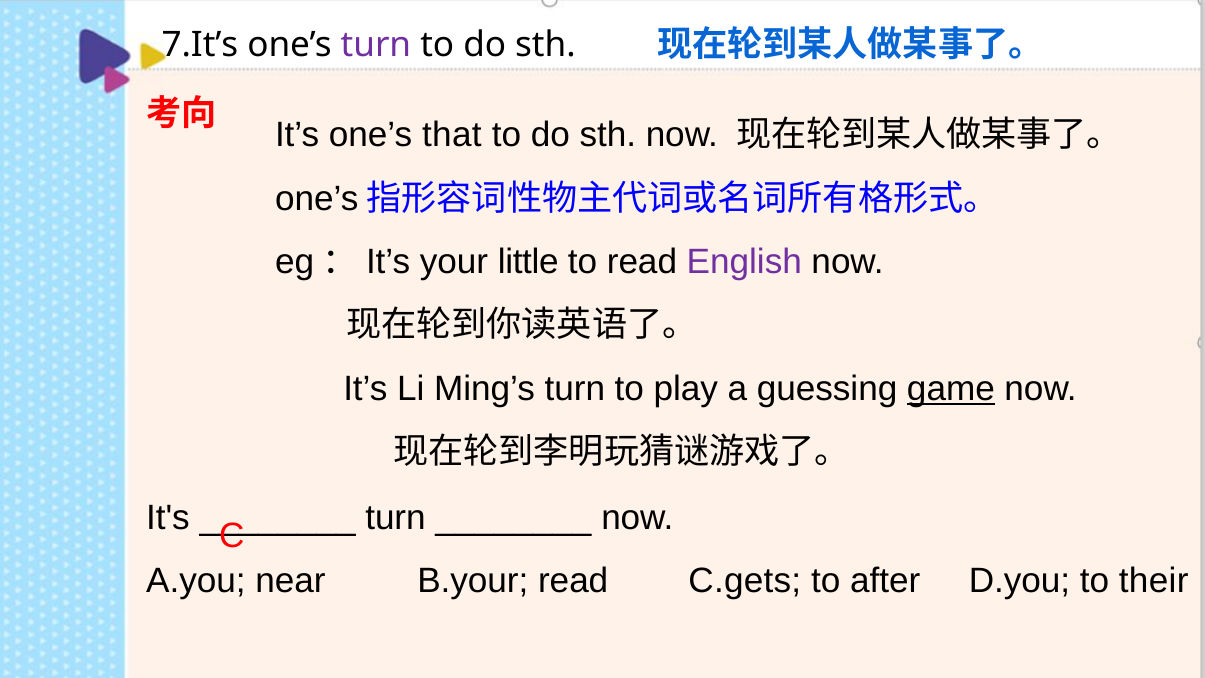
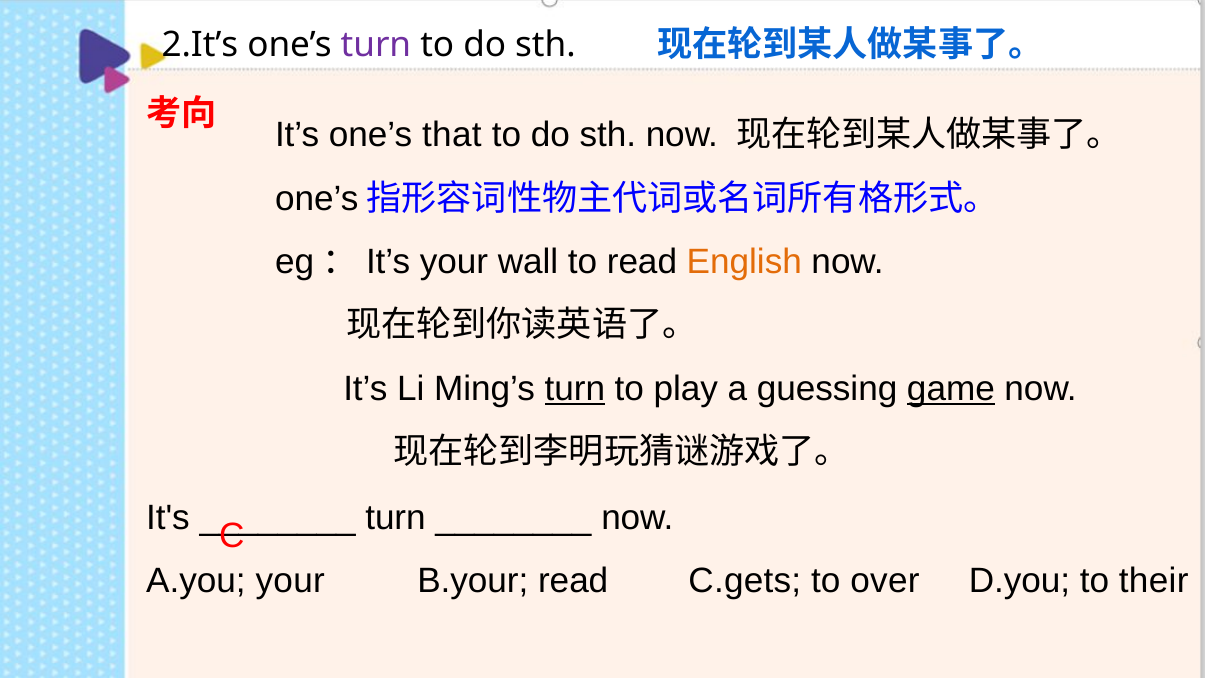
7.It’s: 7.It’s -> 2.It’s
little: little -> wall
English colour: purple -> orange
turn at (575, 389) underline: none -> present
A.you near: near -> your
after: after -> over
